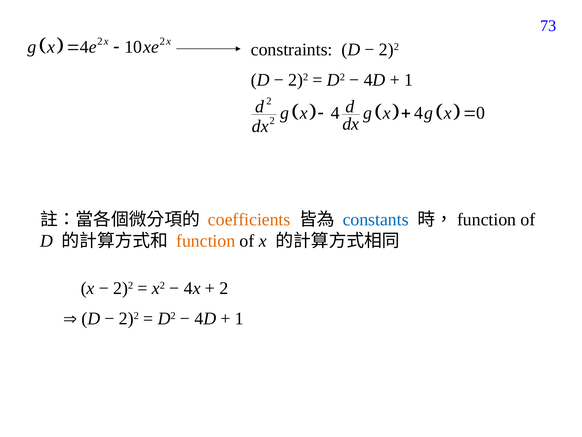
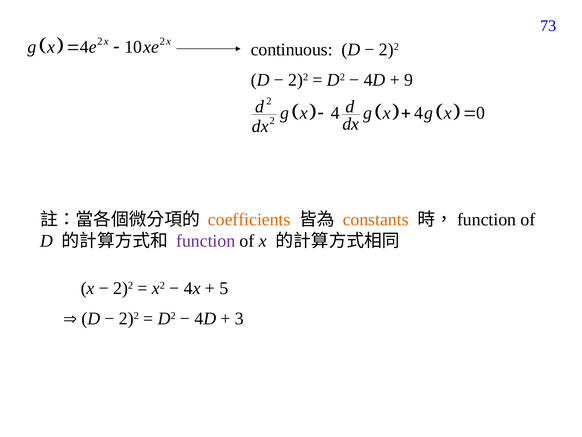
constraints: constraints -> continuous
1 at (409, 80): 1 -> 9
constants colour: blue -> orange
function colour: orange -> purple
2 at (224, 288): 2 -> 5
1 at (239, 318): 1 -> 3
